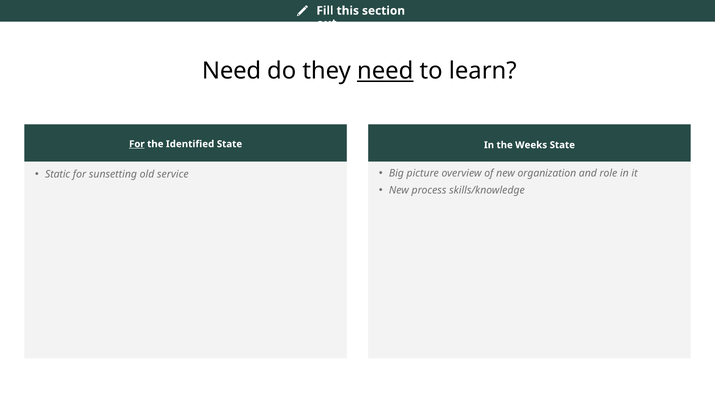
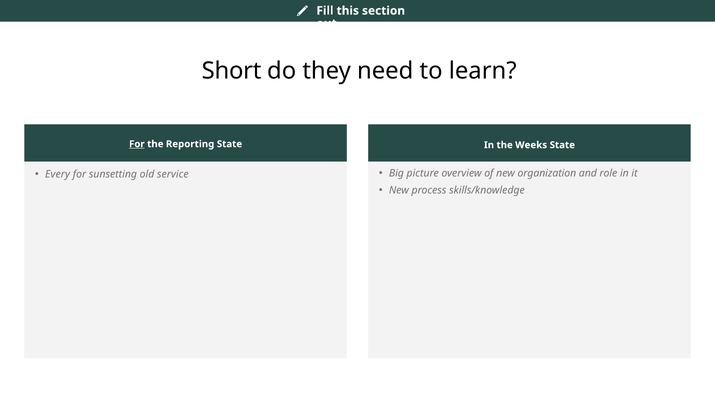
Need at (232, 71): Need -> Short
need at (385, 71) underline: present -> none
Identified: Identified -> Reporting
Static: Static -> Every
